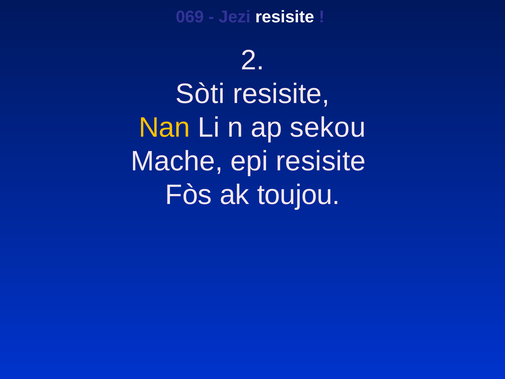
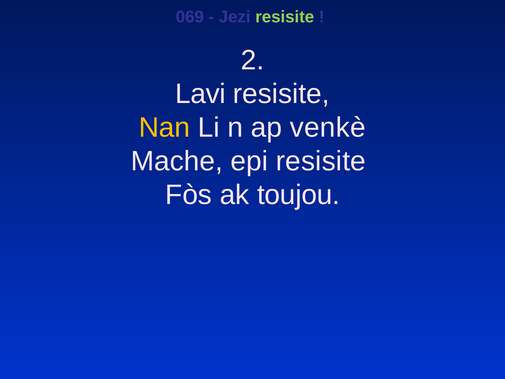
resisite at (285, 17) colour: white -> light green
Sòti: Sòti -> Lavi
sekou: sekou -> venkè
